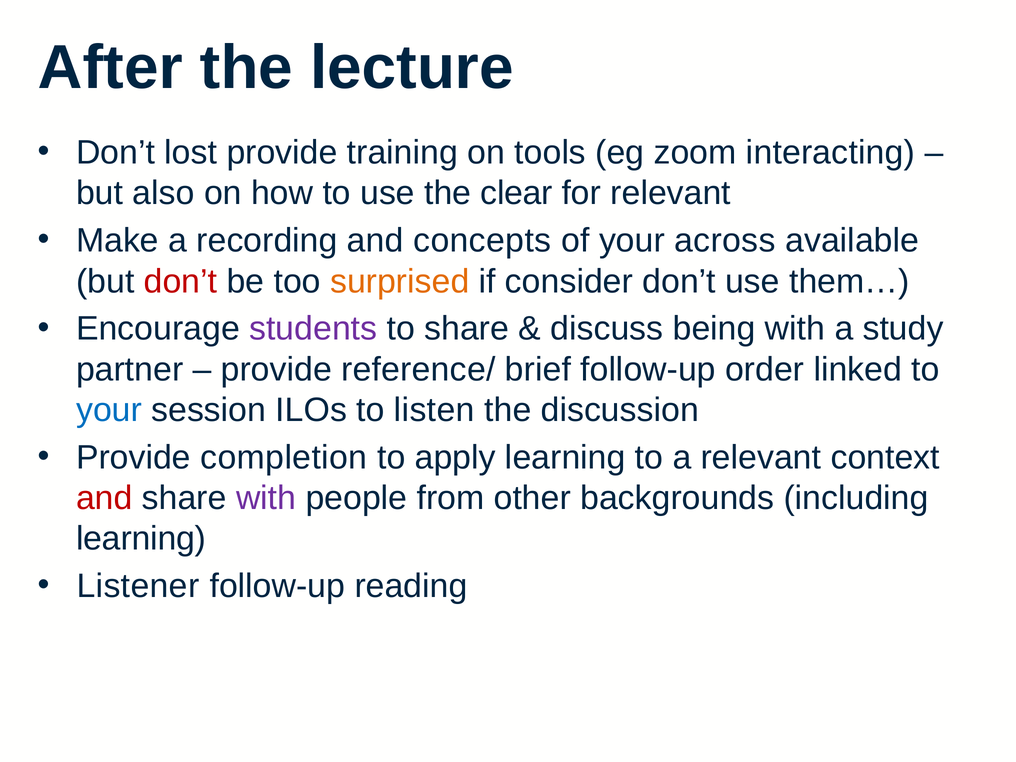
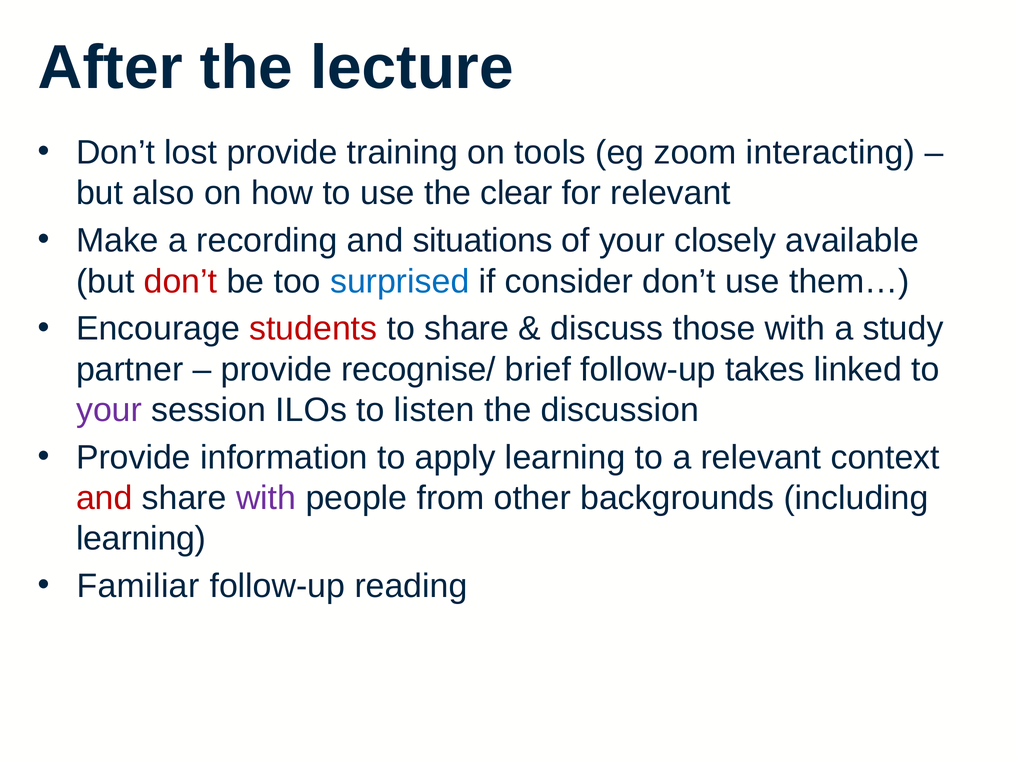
concepts: concepts -> situations
across: across -> closely
surprised colour: orange -> blue
students colour: purple -> red
being: being -> those
reference/: reference/ -> recognise/
order: order -> takes
your at (109, 410) colour: blue -> purple
completion: completion -> information
Listener: Listener -> Familiar
